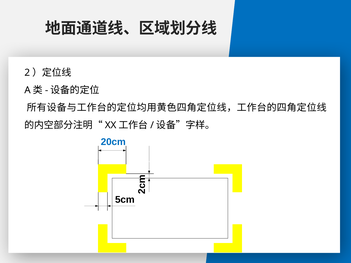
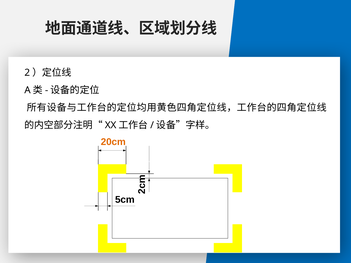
20cm colour: blue -> orange
